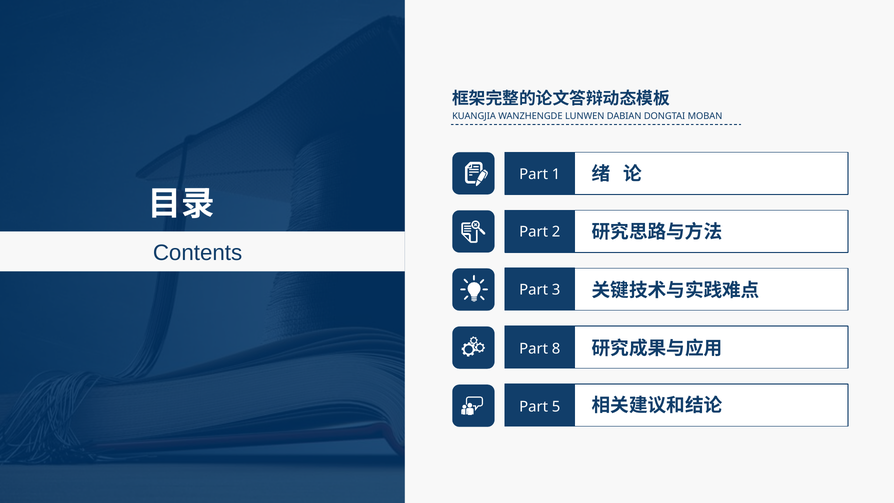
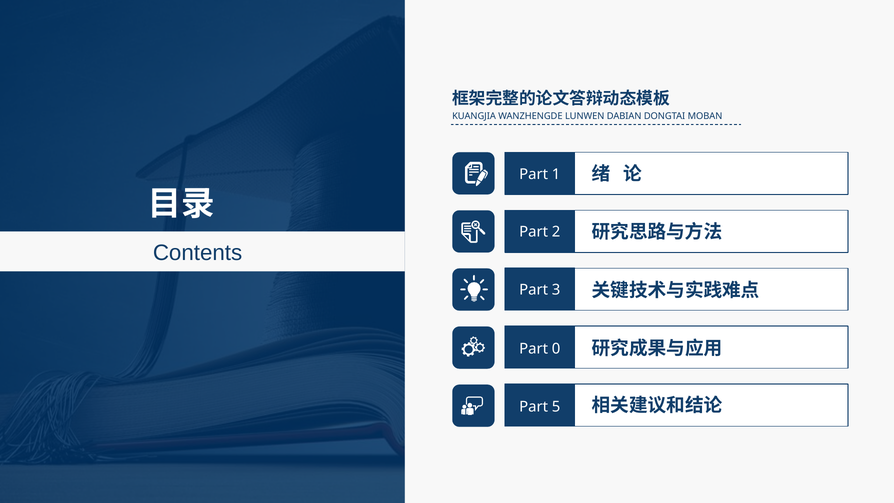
8: 8 -> 0
